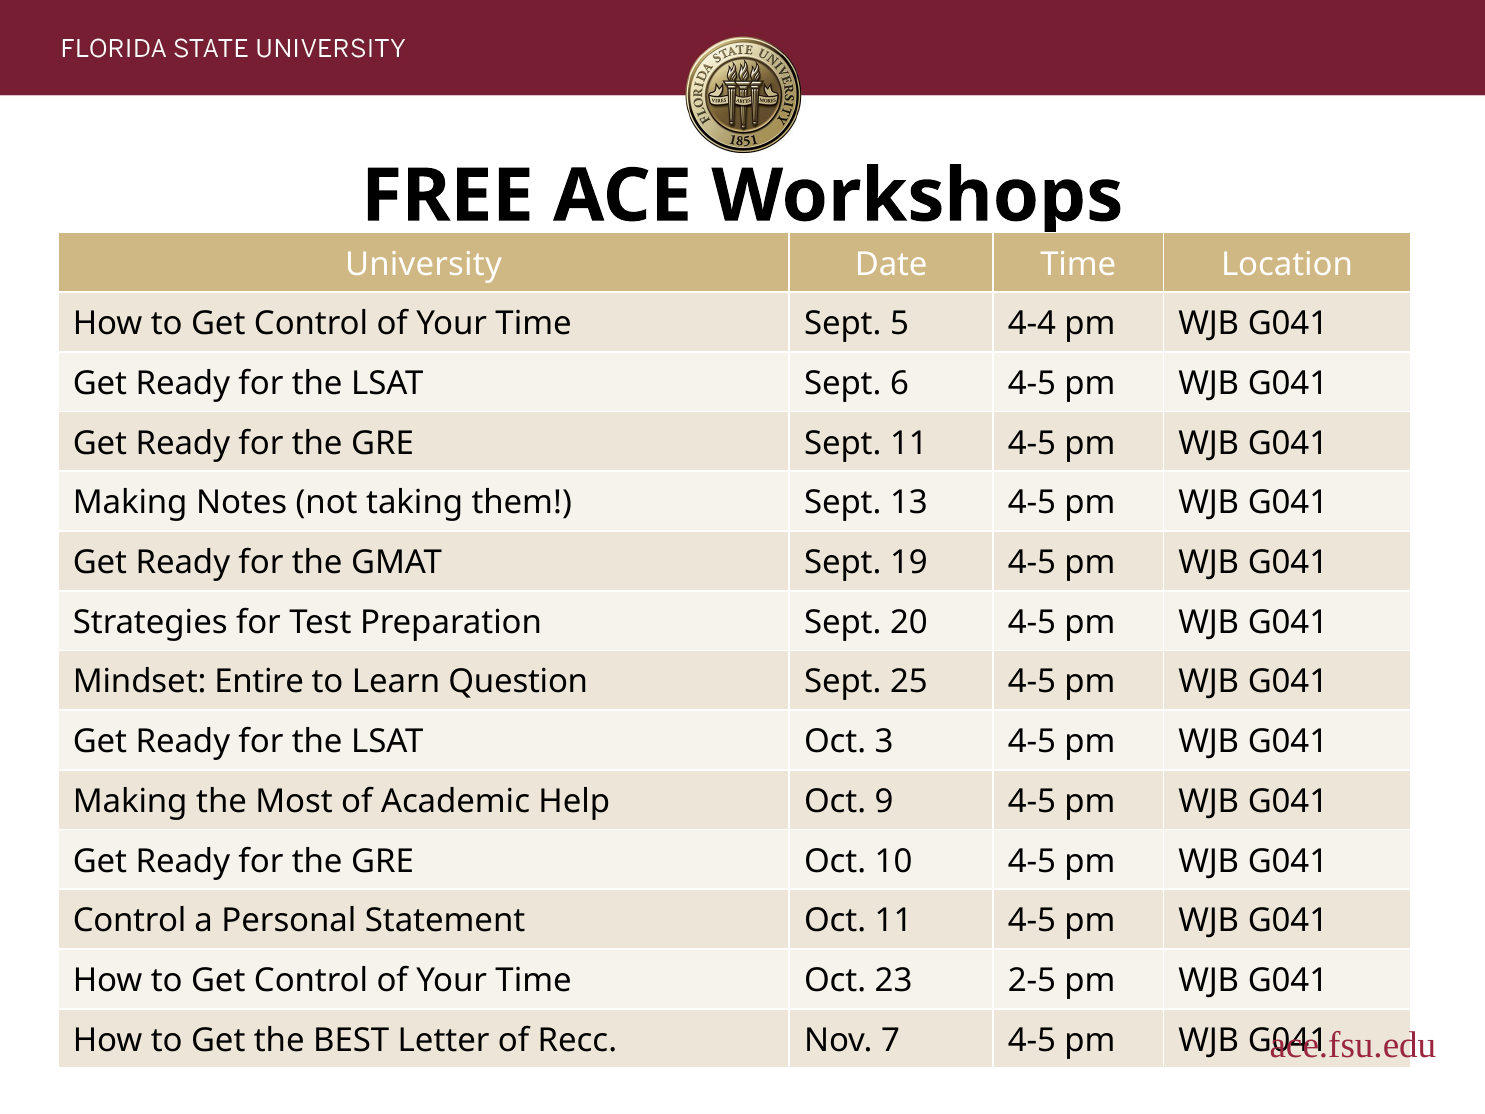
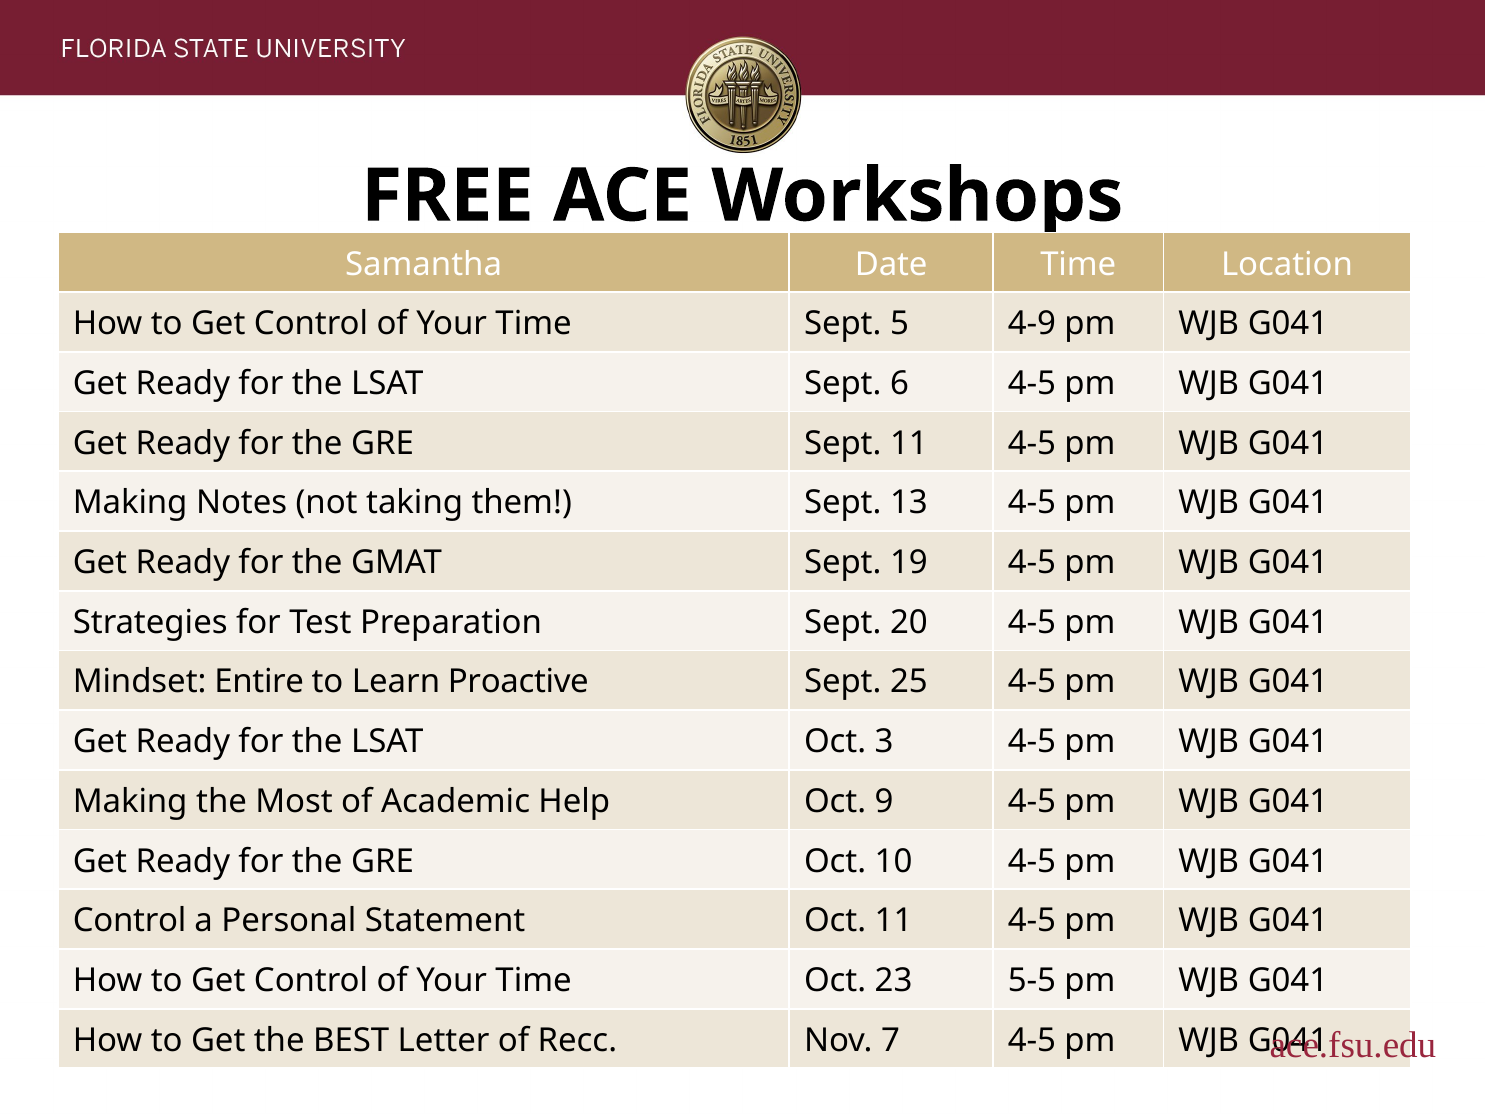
University: University -> Samantha
4-4: 4-4 -> 4-9
Question: Question -> Proactive
2-5: 2-5 -> 5-5
